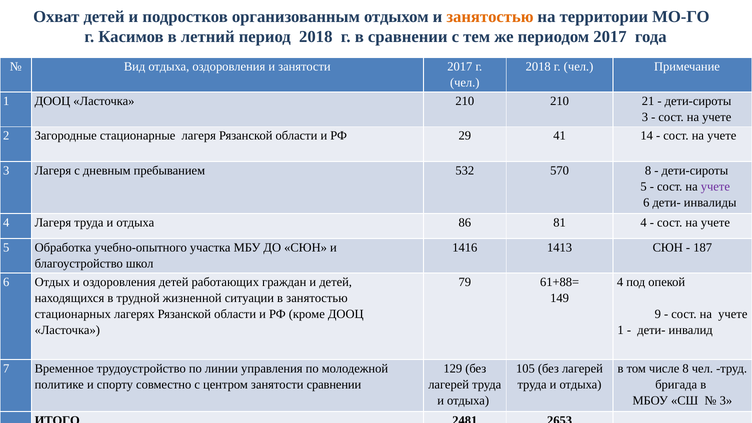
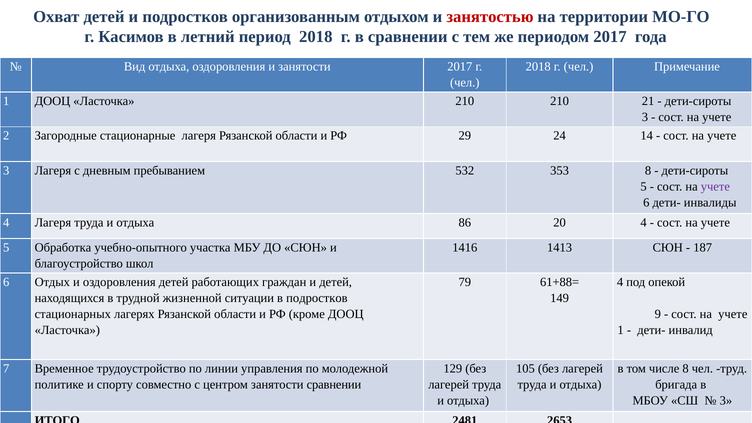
занятостью at (490, 17) colour: orange -> red
41: 41 -> 24
570: 570 -> 353
81: 81 -> 20
в занятостью: занятостью -> подростков
